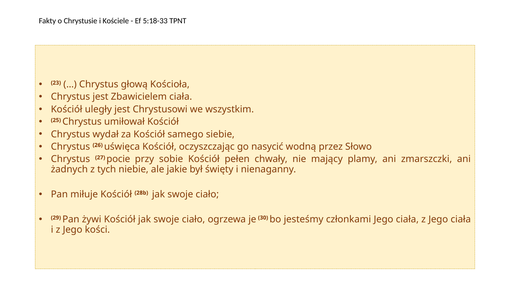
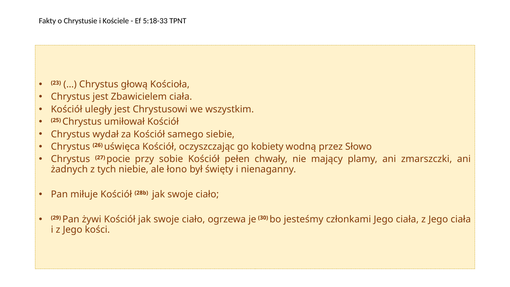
nasycić: nasycić -> kobiety
jakie: jakie -> łono
